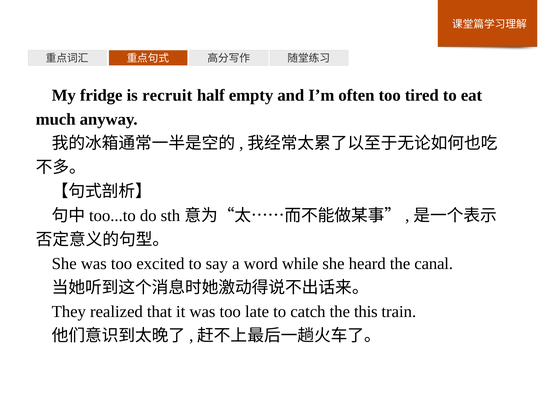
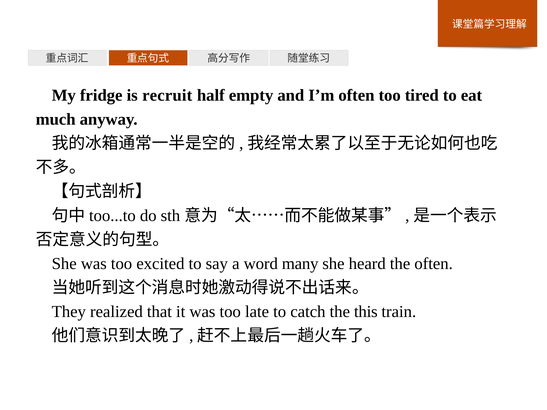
while: while -> many
the canal: canal -> often
